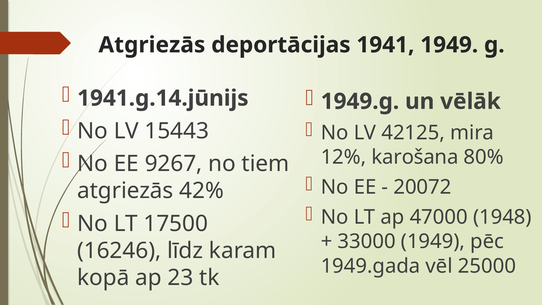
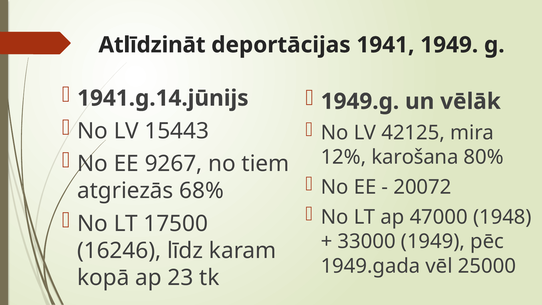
Atgriezās at (152, 45): Atgriezās -> Atlīdzināt
42%: 42% -> 68%
